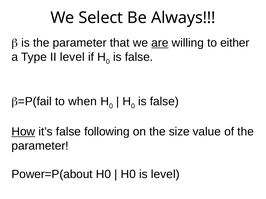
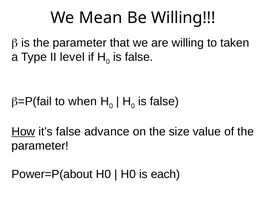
Select: Select -> Mean
Be Always: Always -> Willing
are underline: present -> none
either: either -> taken
following: following -> advance
is level: level -> each
